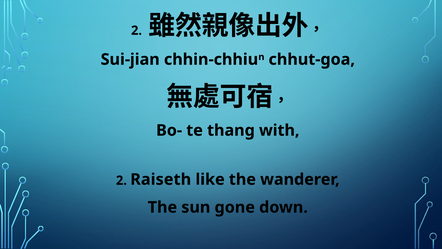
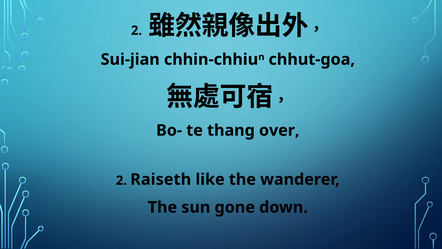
with: with -> over
